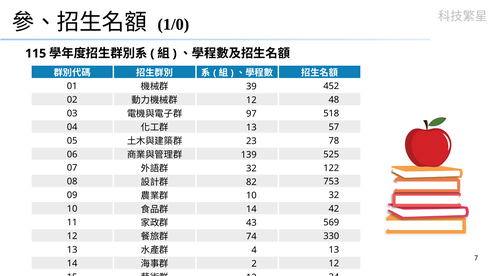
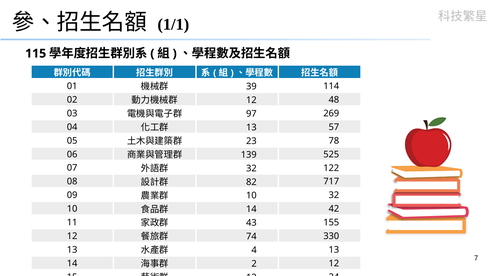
1/0: 1/0 -> 1/1
452: 452 -> 114
518: 518 -> 269
753: 753 -> 717
569: 569 -> 155
